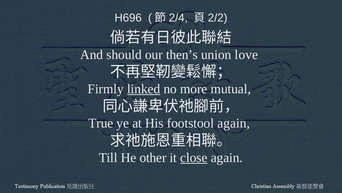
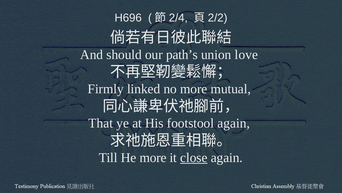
then’s: then’s -> path’s
linked underline: present -> none
True: True -> That
He other: other -> more
